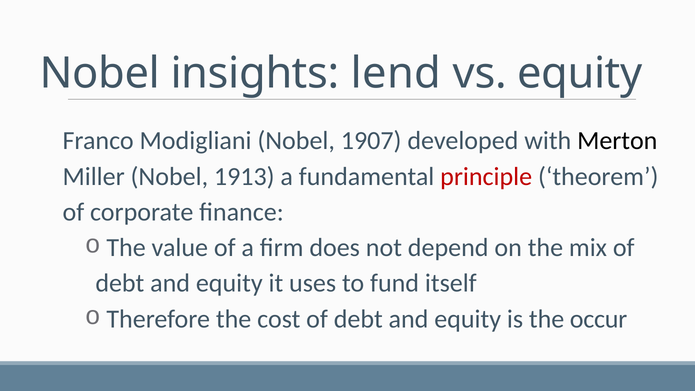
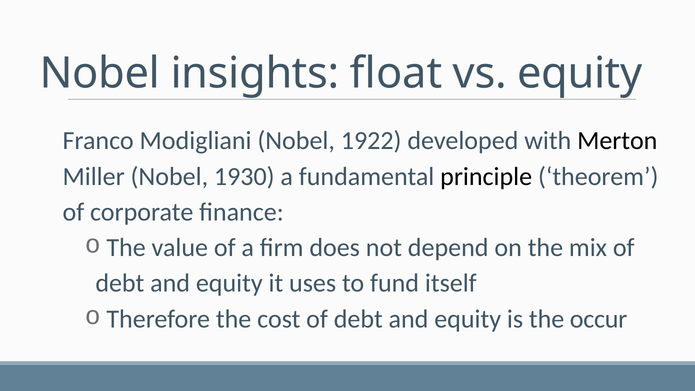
lend: lend -> float
1907: 1907 -> 1922
1913: 1913 -> 1930
principle colour: red -> black
